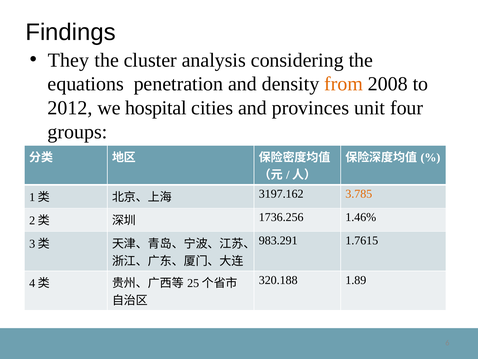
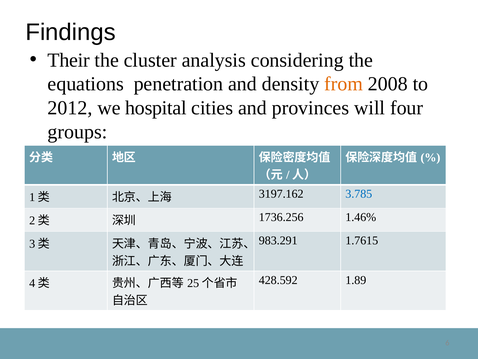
They: They -> Their
unit: unit -> will
3.785 colour: orange -> blue
320.188: 320.188 -> 428.592
